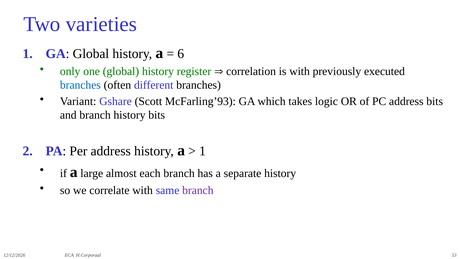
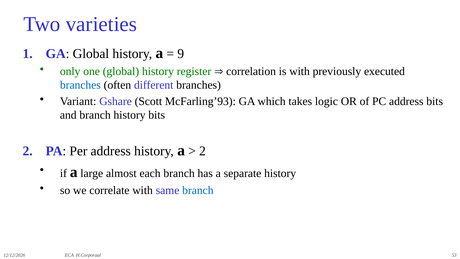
6: 6 -> 9
1 at (202, 151): 1 -> 2
branch at (198, 190) colour: purple -> blue
